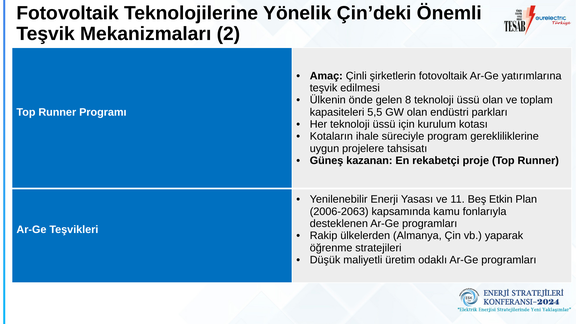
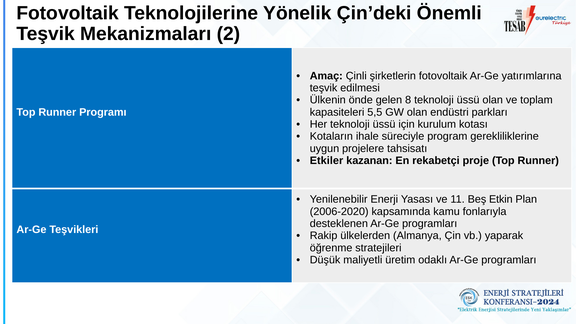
Güneş: Güneş -> Etkiler
2006-2063: 2006-2063 -> 2006-2020
